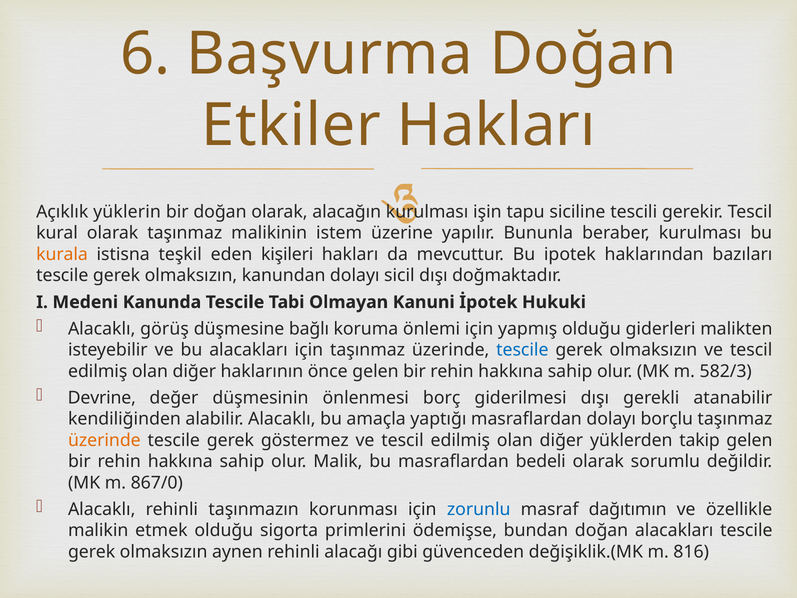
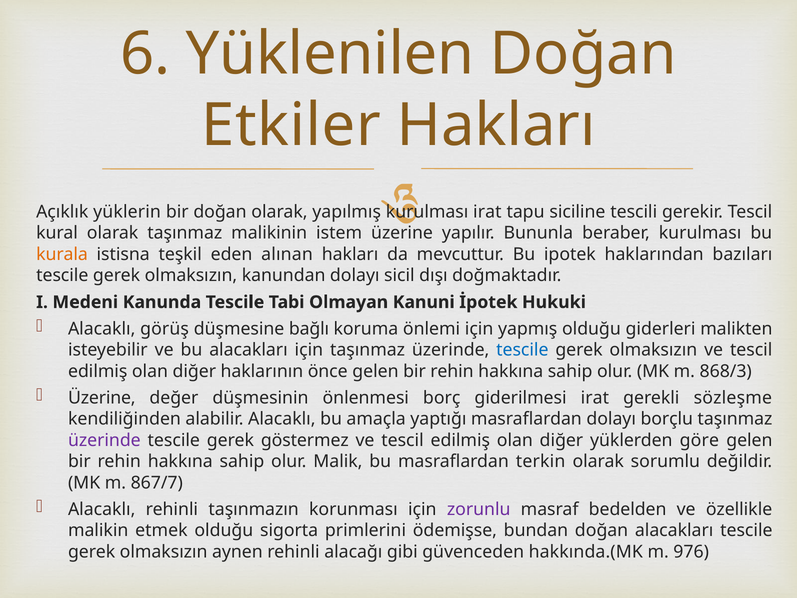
Başvurma: Başvurma -> Yüklenilen
alacağın: alacağın -> yapılmış
işin at (487, 212): işin -> irat
kişileri: kişileri -> alınan
582/3: 582/3 -> 868/3
Devrine at (102, 398): Devrine -> Üzerine
giderilmesi dışı: dışı -> irat
atanabilir: atanabilir -> sözleşme
üzerinde at (104, 440) colour: orange -> purple
takip: takip -> göre
bedeli: bedeli -> terkin
867/0: 867/0 -> 867/7
zorunlu colour: blue -> purple
dağıtımın: dağıtımın -> bedelden
değişiklik.(MK: değişiklik.(MK -> hakkında.(MK
816: 816 -> 976
